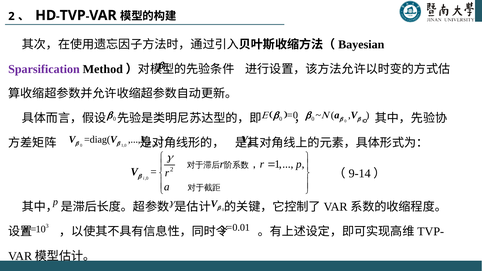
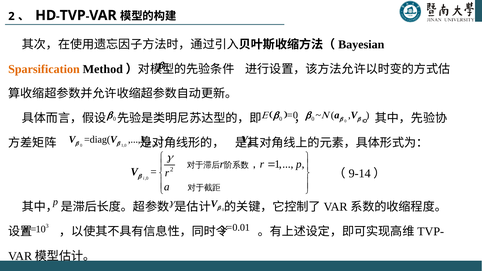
Sparsification colour: purple -> orange
